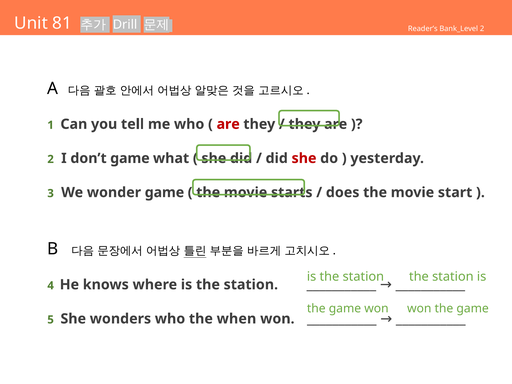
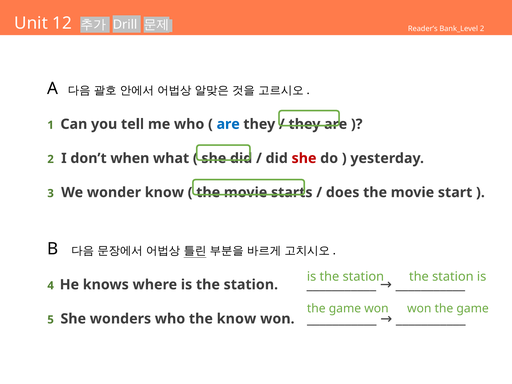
81: 81 -> 12
are at (228, 124) colour: red -> blue
don’t game: game -> when
wonder game: game -> know
the when: when -> know
